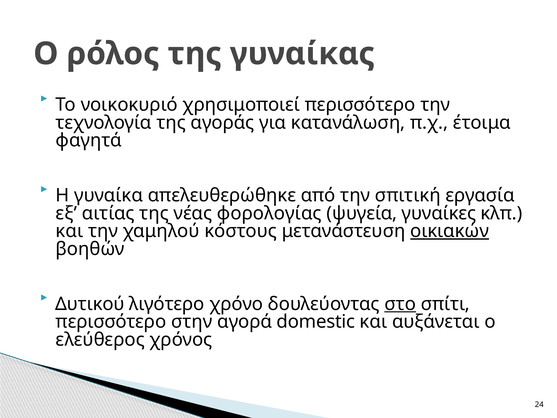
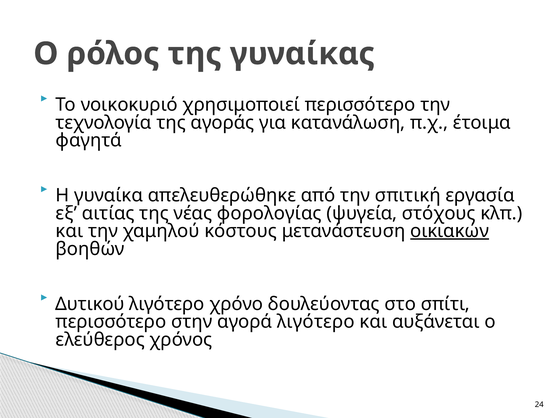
γυναίκες: γυναίκες -> στόχους
στο underline: present -> none
αγορά domestic: domestic -> λιγότερο
